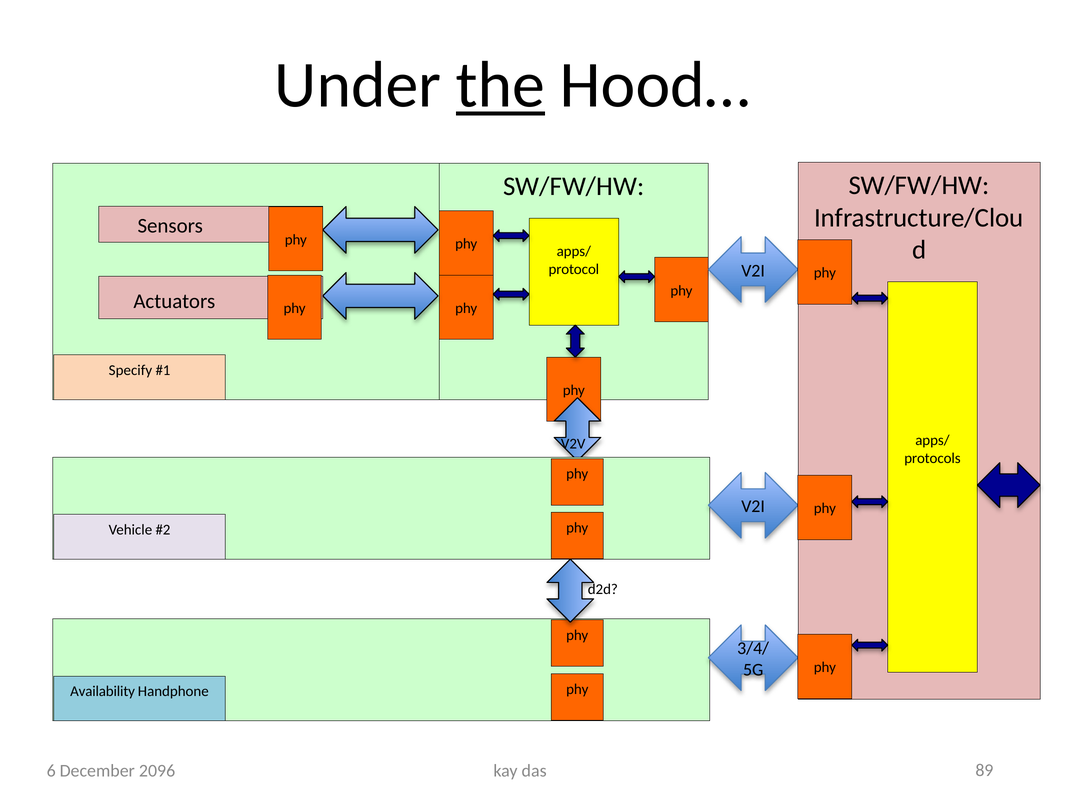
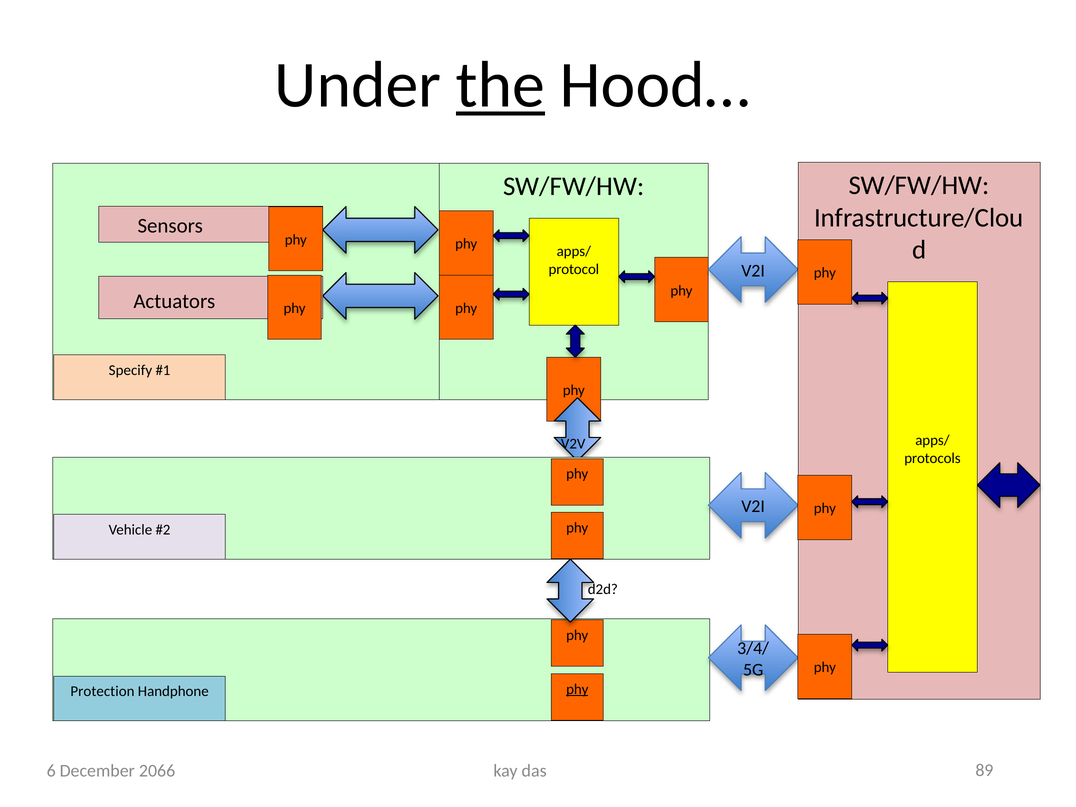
phy at (577, 689) underline: none -> present
Availability: Availability -> Protection
2096: 2096 -> 2066
